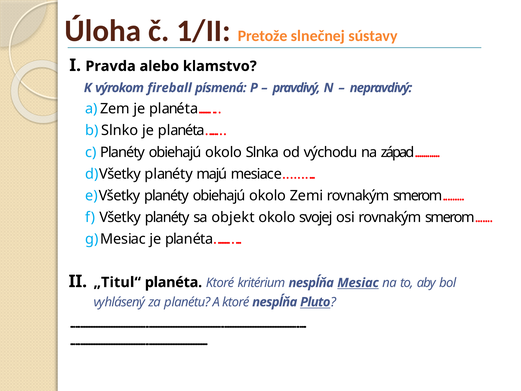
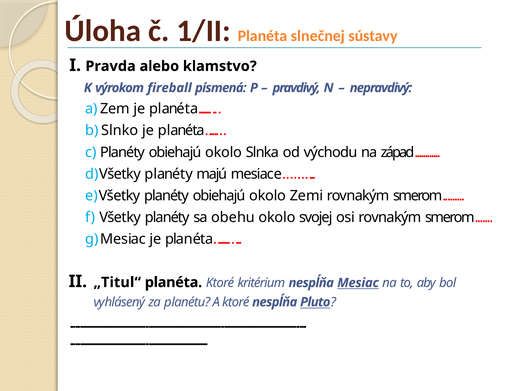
1/II Pretože: Pretože -> Planéta
objekt: objekt -> obehu
